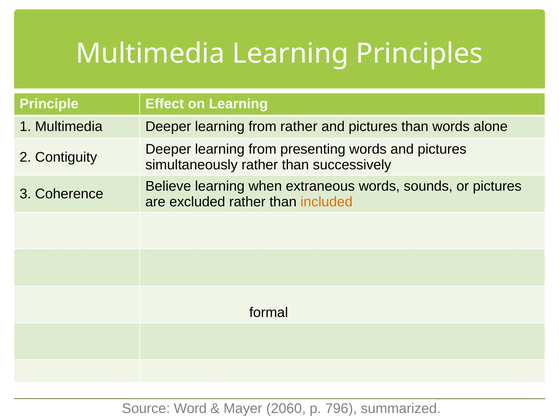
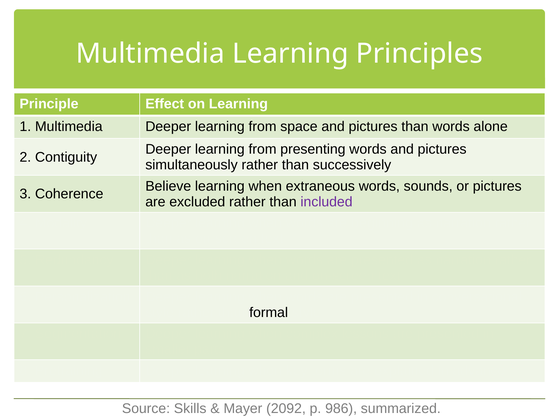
from rather: rather -> space
included colour: orange -> purple
Word: Word -> Skills
2060: 2060 -> 2092
796: 796 -> 986
